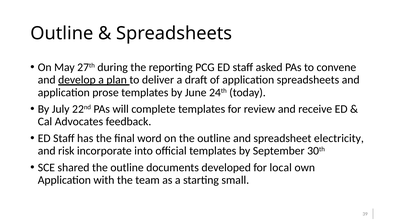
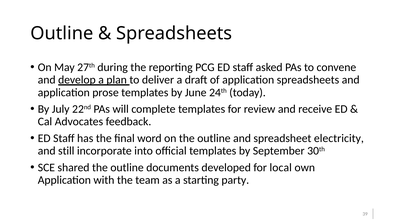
risk: risk -> still
small: small -> party
